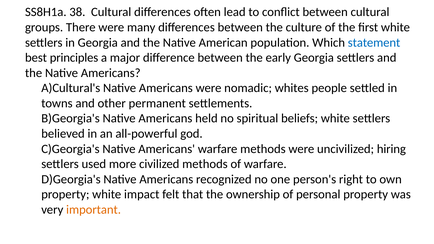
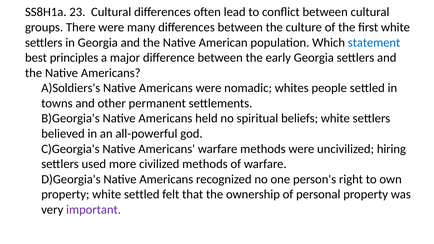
38: 38 -> 23
A)Cultural's: A)Cultural's -> A)Soldiers's
white impact: impact -> settled
important colour: orange -> purple
